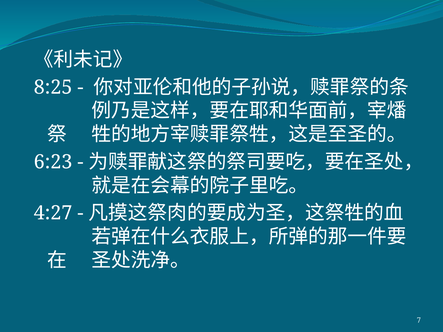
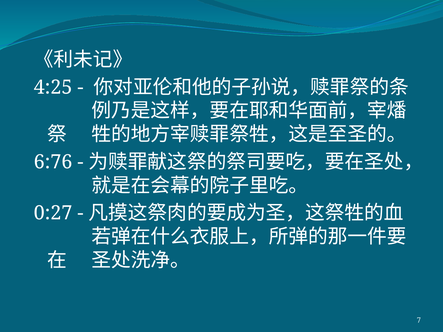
8:25: 8:25 -> 4:25
6:23: 6:23 -> 6:76
4:27: 4:27 -> 0:27
